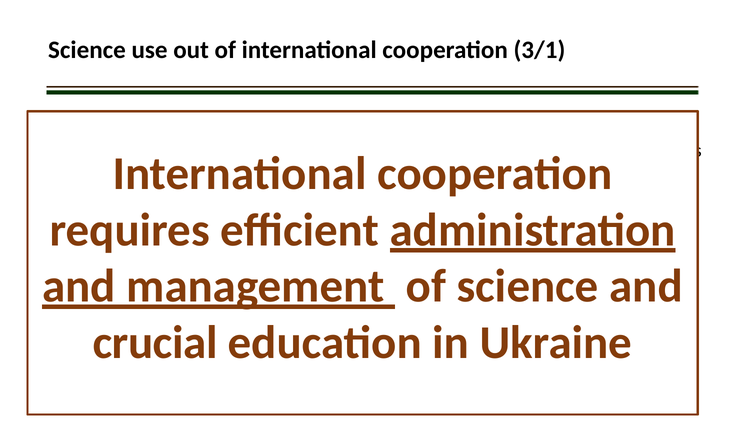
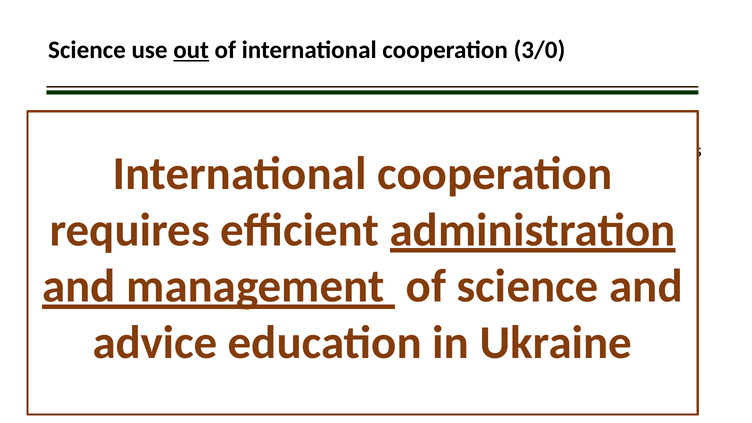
out underline: none -> present
3/1: 3/1 -> 3/0
crucial at (155, 343): crucial -> advice
